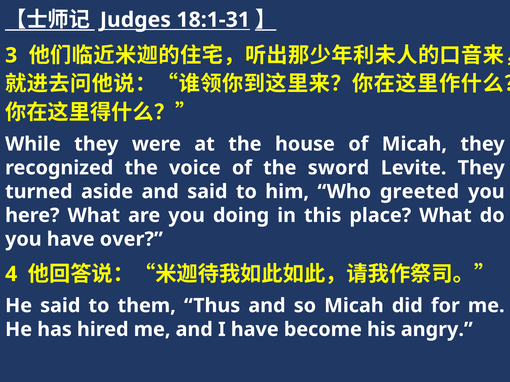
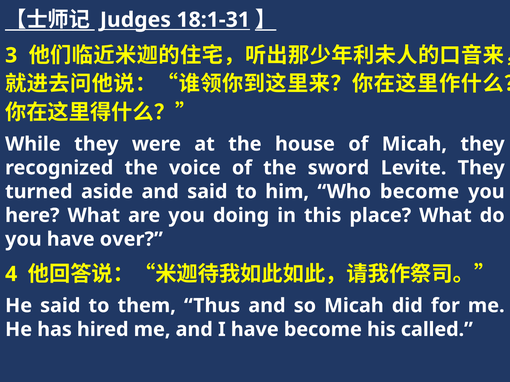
Who greeted: greeted -> become
angry: angry -> called
